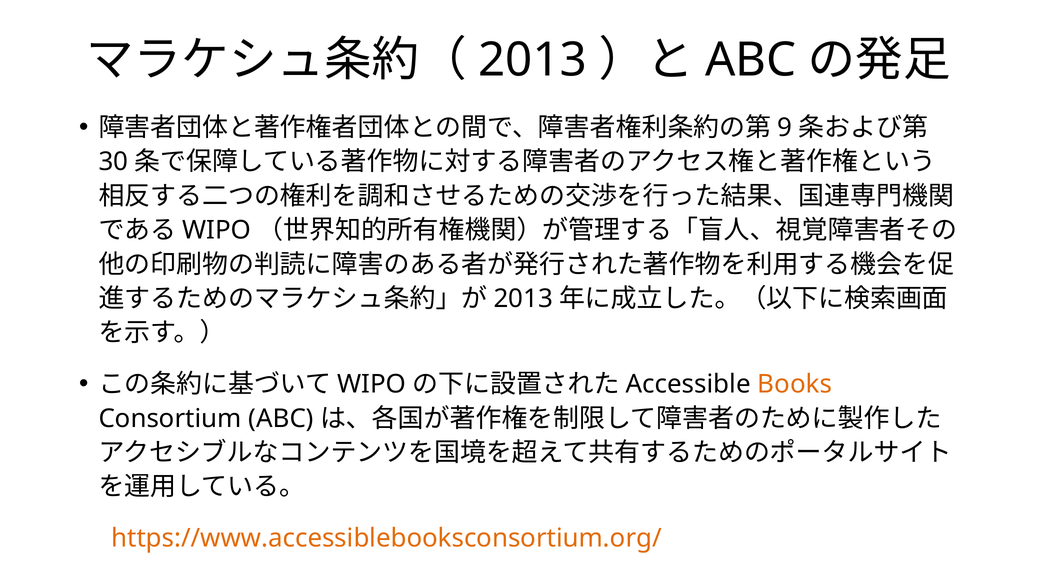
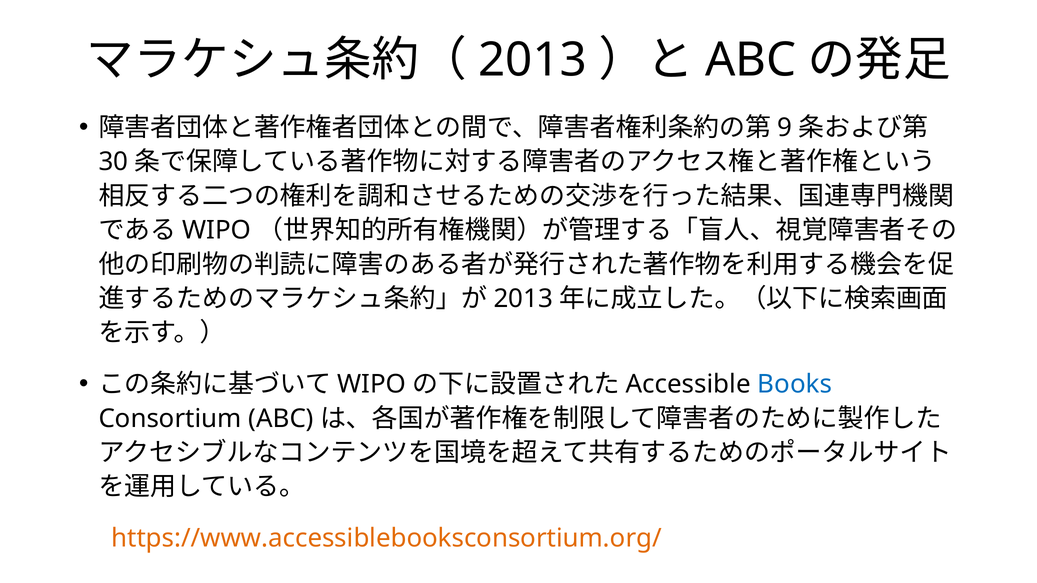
Books colour: orange -> blue
